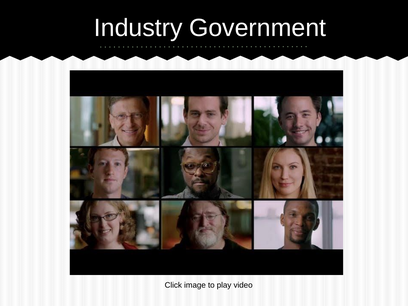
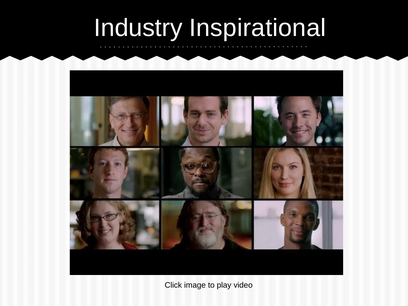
Government: Government -> Inspirational
